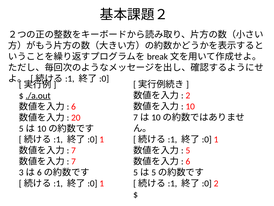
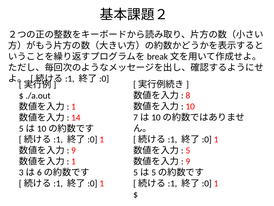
2 at (188, 95): 2 -> 8
./a.out underline: present -> none
6 at (74, 106): 6 -> 1
20: 20 -> 14
7 at (74, 150): 7 -> 9
6 at (188, 161): 6 -> 9
7 at (74, 161): 7 -> 1
2 at (216, 183): 2 -> 1
